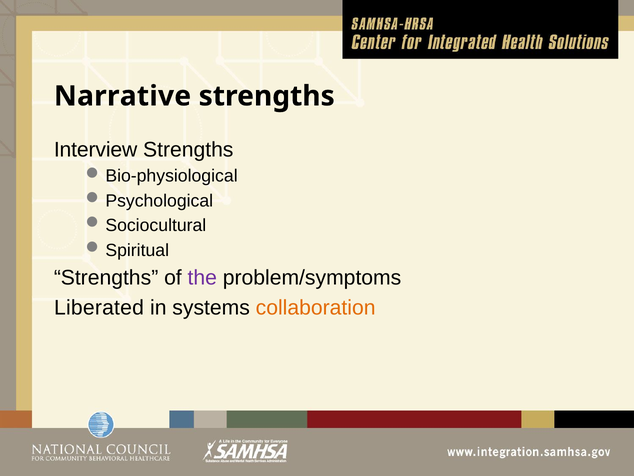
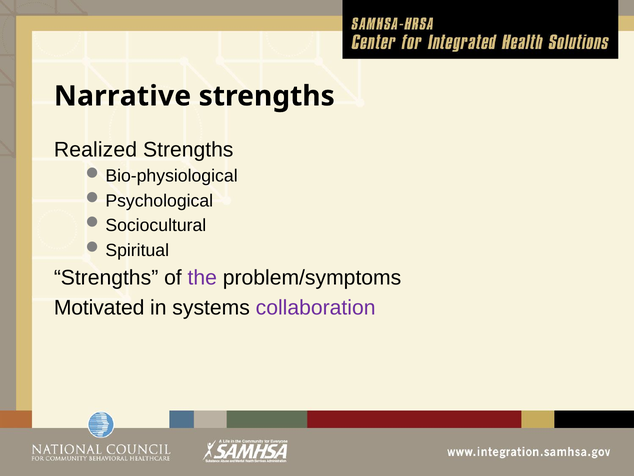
Interview: Interview -> Realized
Liberated: Liberated -> Motivated
collaboration colour: orange -> purple
